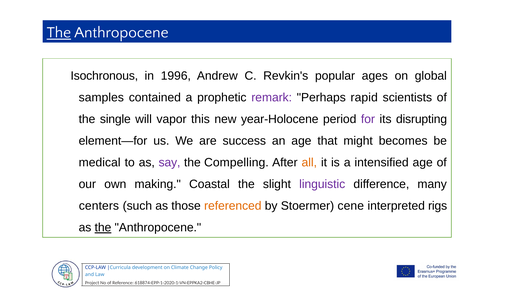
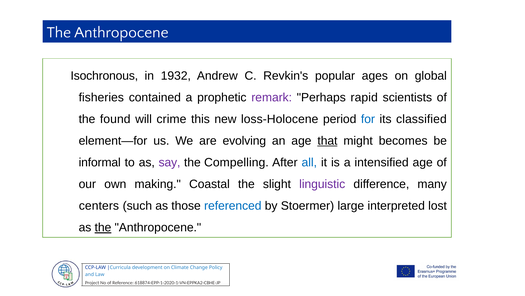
The at (59, 32) underline: present -> none
1996: 1996 -> 1932
samples: samples -> fisheries
single: single -> found
vapor: vapor -> crime
year-Holocene: year-Holocene -> loss-Holocene
for colour: purple -> blue
disrupting: disrupting -> classified
success: success -> evolving
that underline: none -> present
medical: medical -> informal
all colour: orange -> blue
referenced colour: orange -> blue
cene: cene -> large
rigs: rigs -> lost
